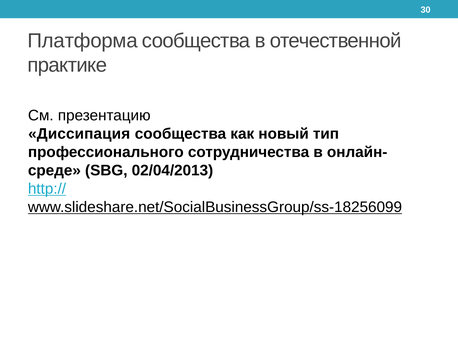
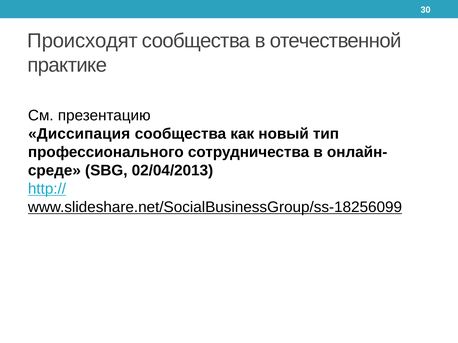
Платформа: Платформа -> Происходят
